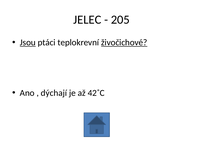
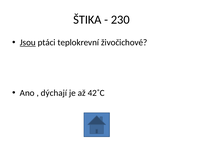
JELEC: JELEC -> ŠTIKA
205: 205 -> 230
živočichové underline: present -> none
